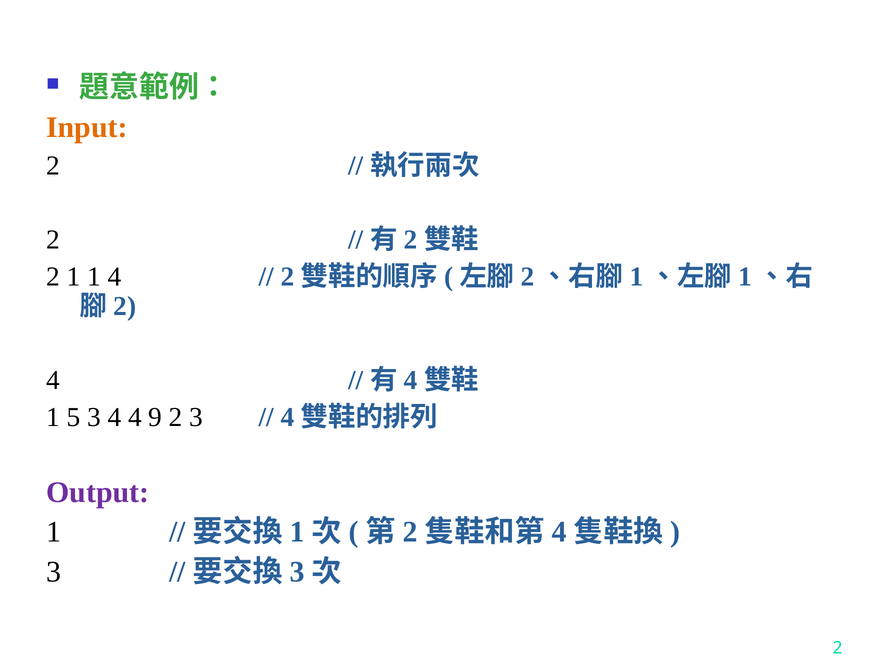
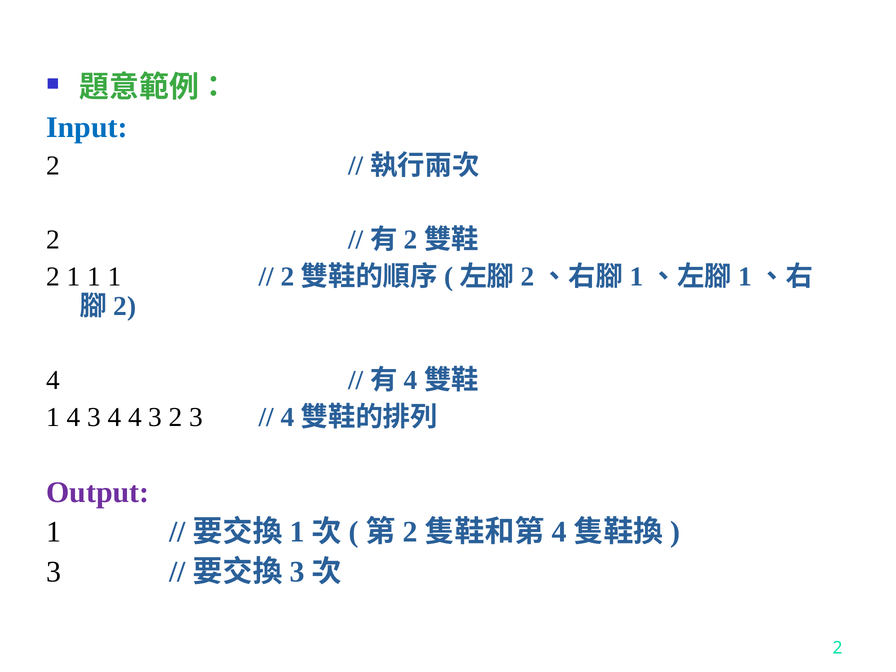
Input colour: orange -> blue
1 1 4: 4 -> 1
1 5: 5 -> 4
4 4 9: 9 -> 3
